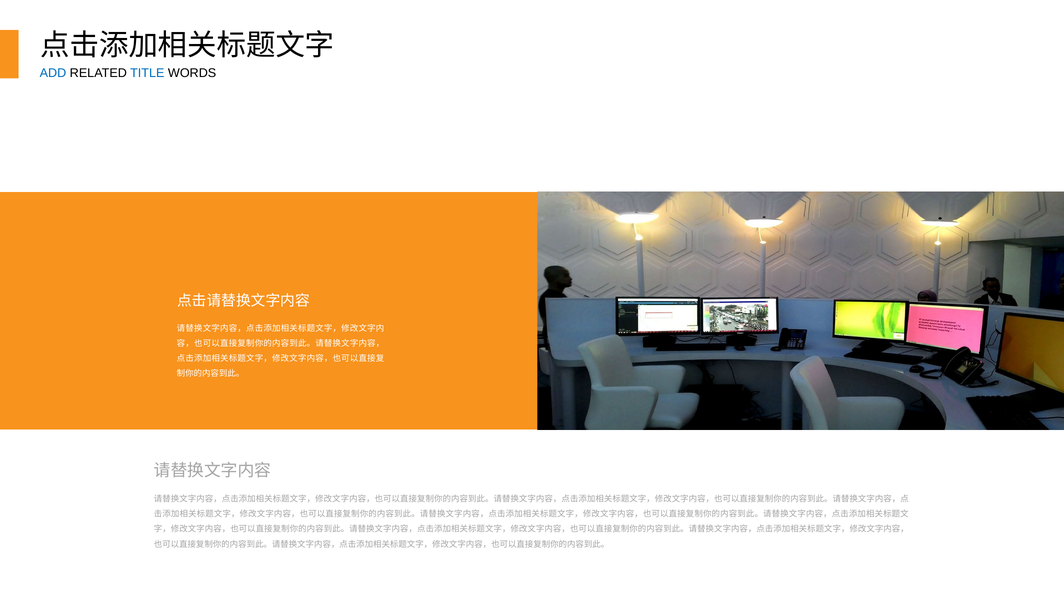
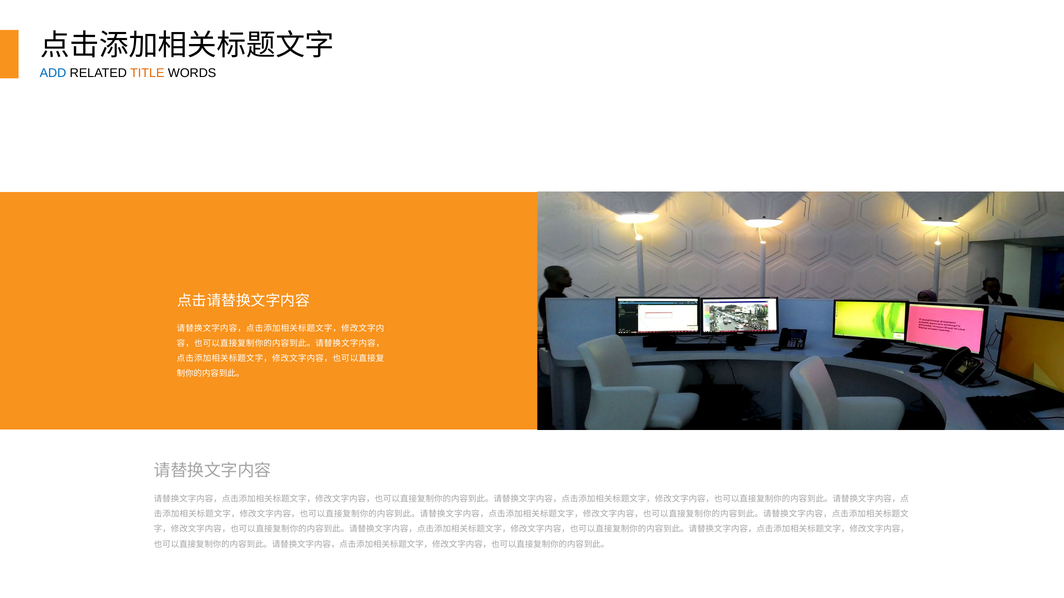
TITLE colour: blue -> orange
